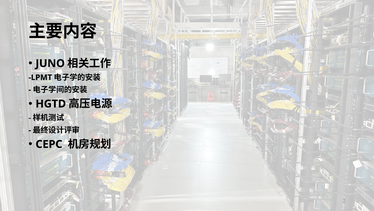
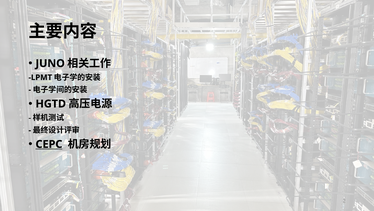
CEPC underline: none -> present
